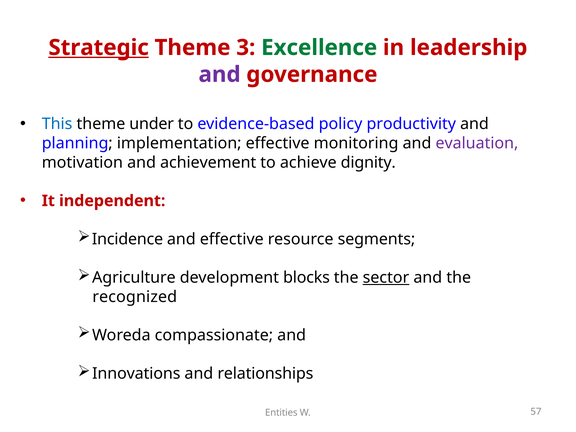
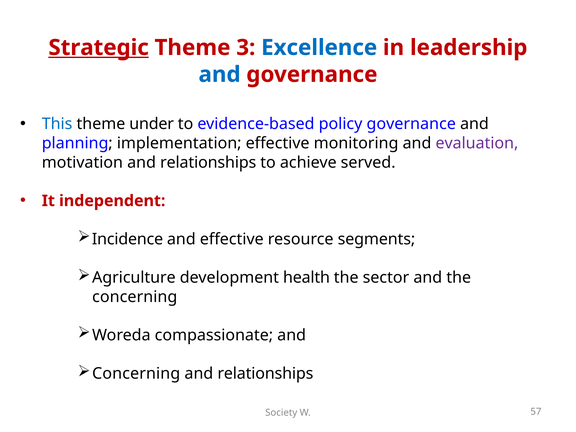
Excellence colour: green -> blue
and at (220, 74) colour: purple -> blue
policy productivity: productivity -> governance
motivation and achievement: achievement -> relationships
dignity: dignity -> served
blocks: blocks -> health
sector underline: present -> none
recognized at (135, 297): recognized -> concerning
Innovations at (136, 374): Innovations -> Concerning
Entities: Entities -> Society
